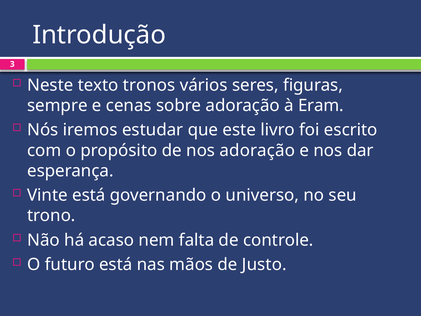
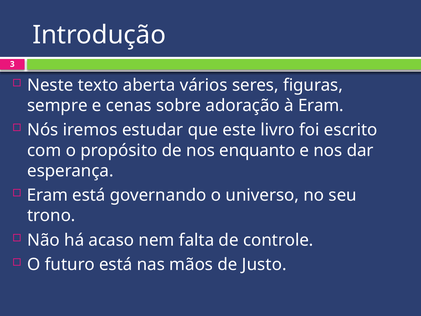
tronos: tronos -> aberta
nos adoração: adoração -> enquanto
Vinte at (47, 195): Vinte -> Eram
